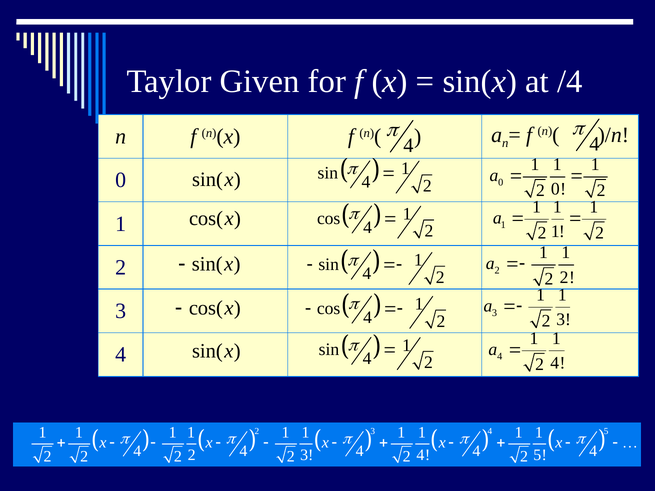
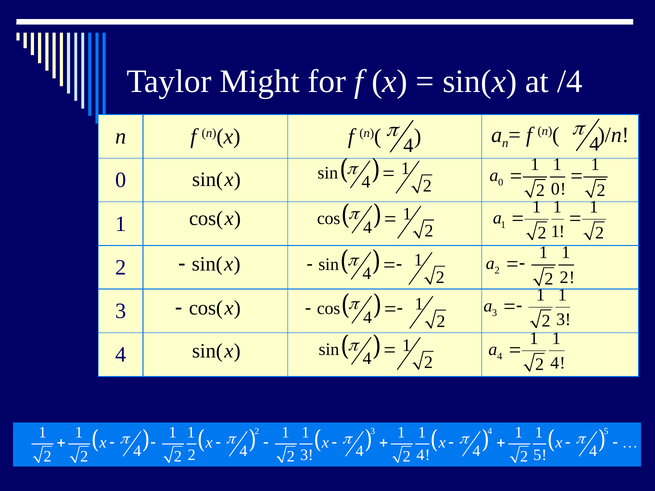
Given: Given -> Might
